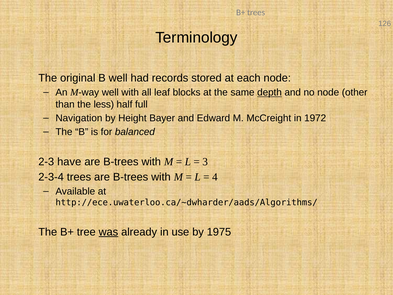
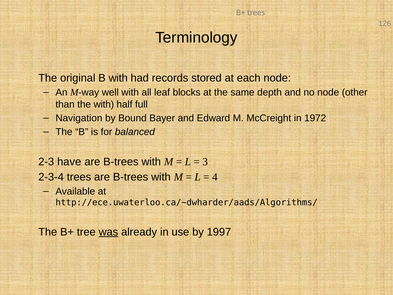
B well: well -> with
depth underline: present -> none
the less: less -> with
Height: Height -> Bound
1975: 1975 -> 1997
